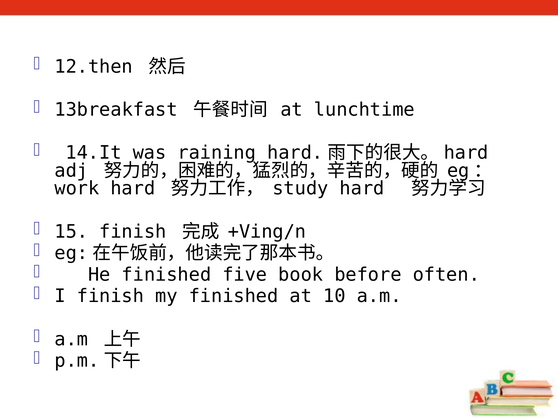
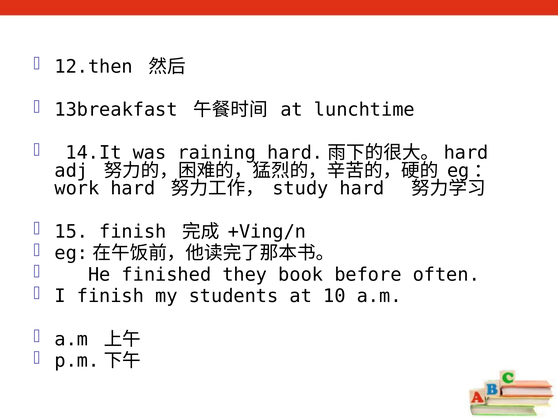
five: five -> they
my finished: finished -> students
